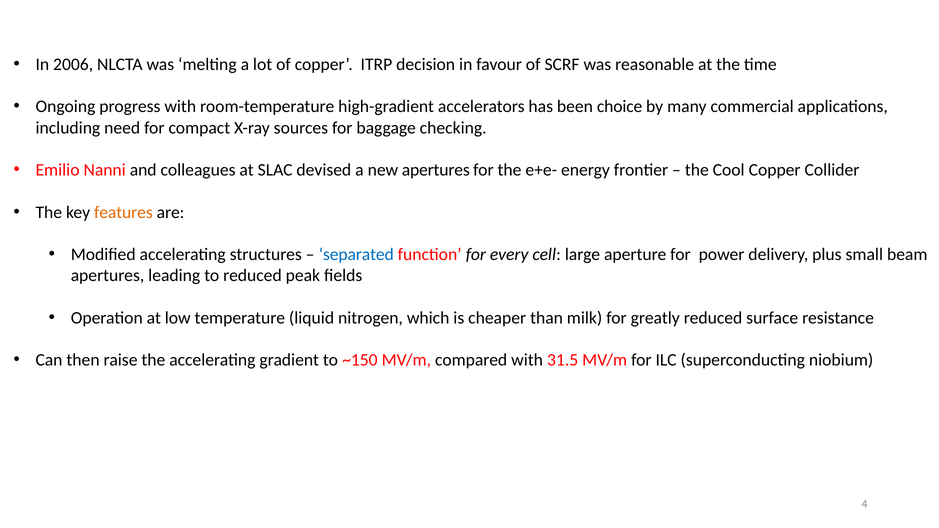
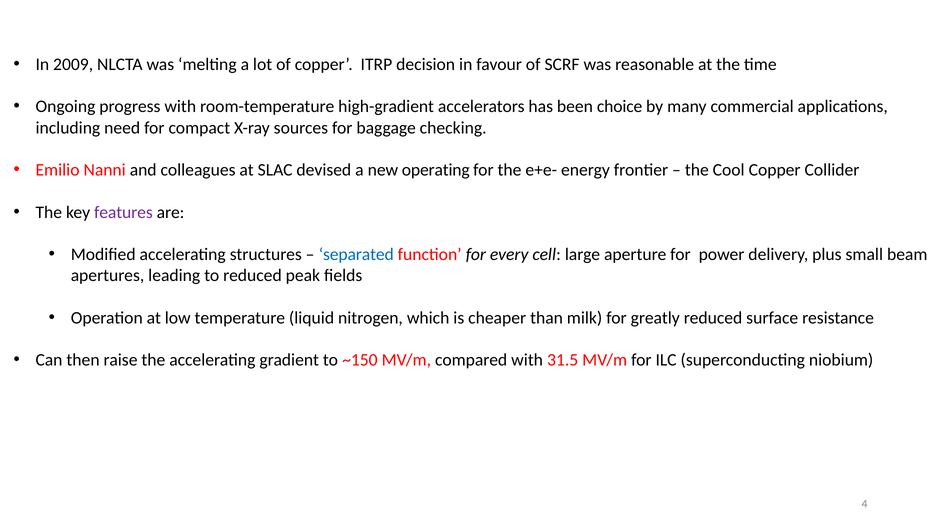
2006: 2006 -> 2009
new apertures: apertures -> operating
features colour: orange -> purple
